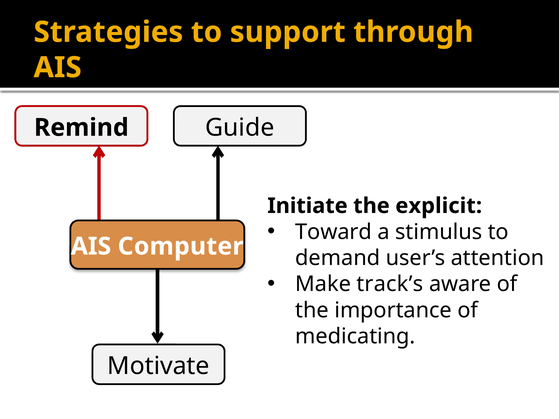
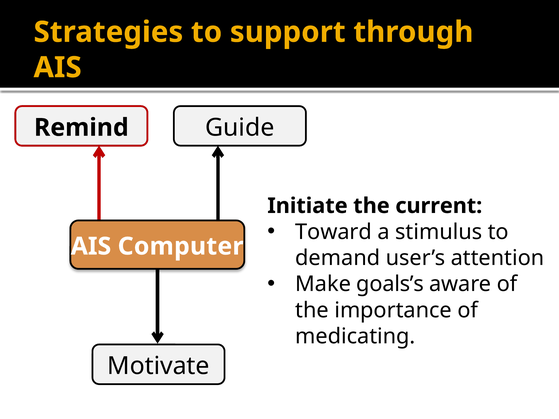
explicit: explicit -> current
track’s: track’s -> goals’s
